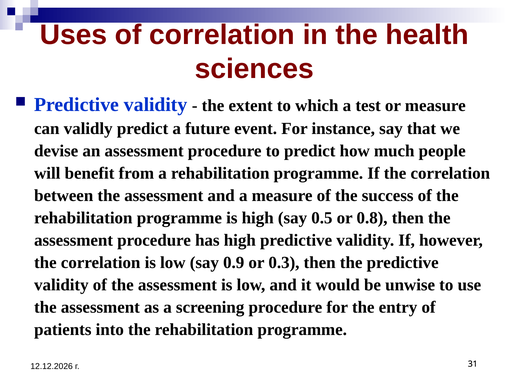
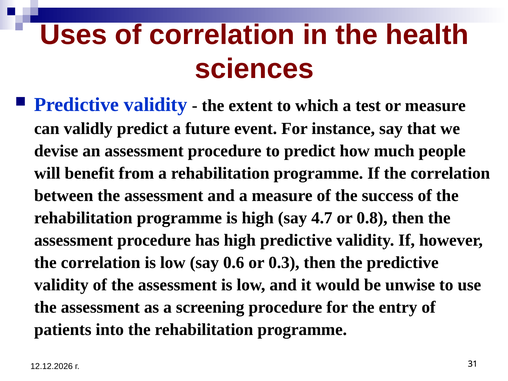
0.5: 0.5 -> 4.7
0.9: 0.9 -> 0.6
